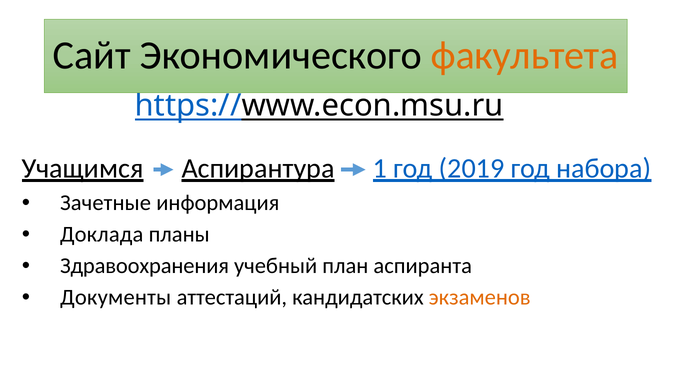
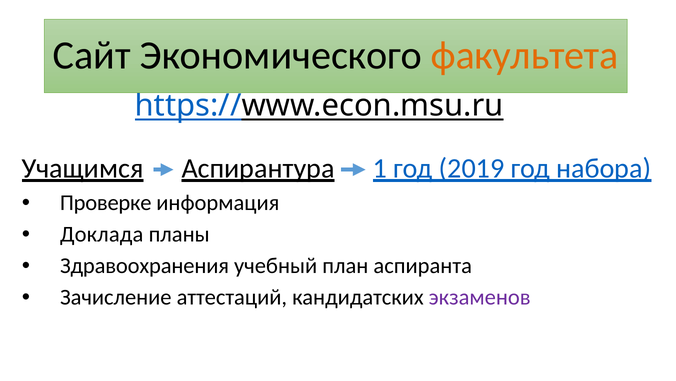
Зачетные: Зачетные -> Проверке
Документы: Документы -> Зачисление
экзаменов colour: orange -> purple
